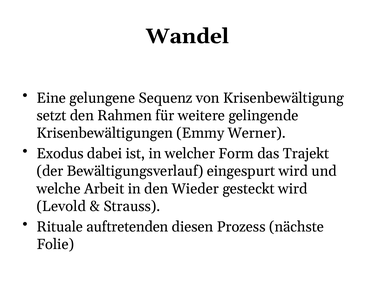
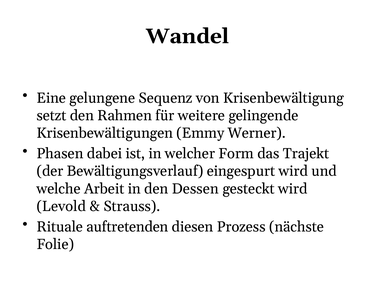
Exodus: Exodus -> Phasen
Wieder: Wieder -> Dessen
